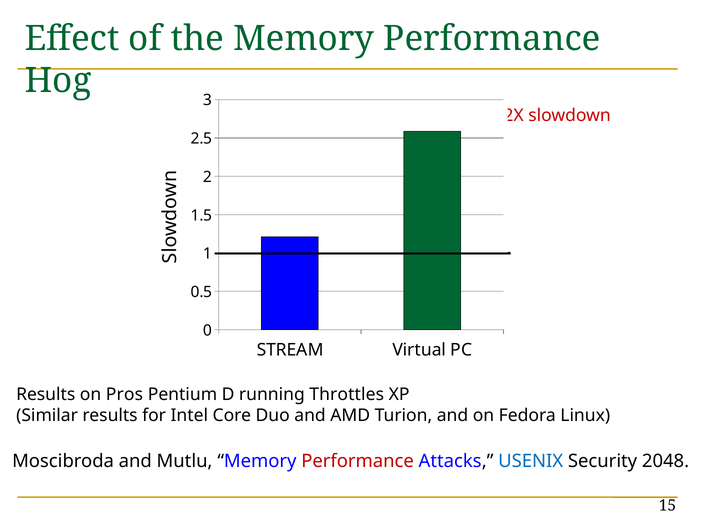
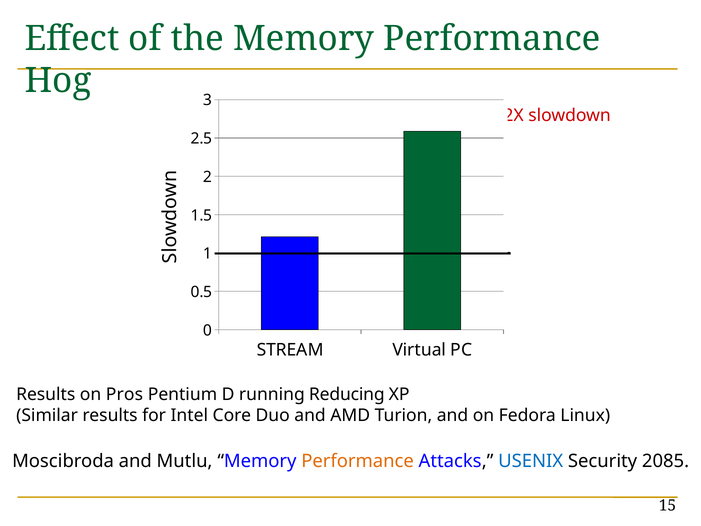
Throttles: Throttles -> Reducing
Performance at (358, 461) colour: red -> orange
2048: 2048 -> 2085
